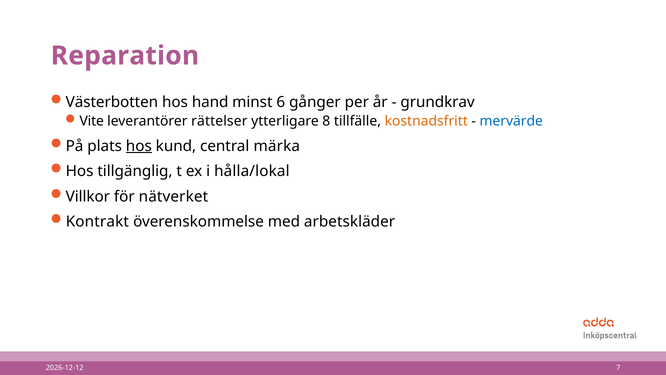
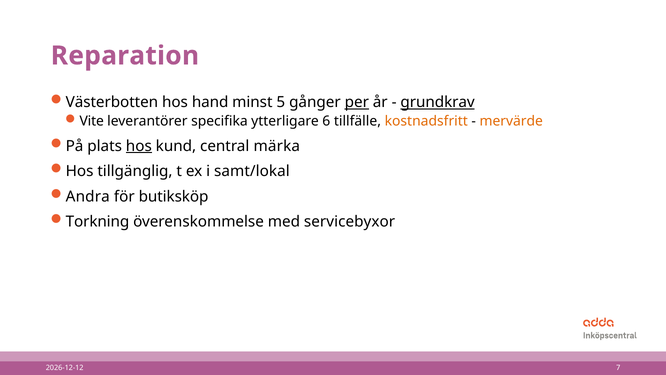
6: 6 -> 5
per underline: none -> present
grundkrav underline: none -> present
rättelser: rättelser -> specifika
8: 8 -> 6
mervärde colour: blue -> orange
hålla/lokal: hålla/lokal -> samt/lokal
Villkor: Villkor -> Andra
nätverket: nätverket -> butiksköp
Kontrakt: Kontrakt -> Torkning
arbetskläder: arbetskläder -> servicebyxor
